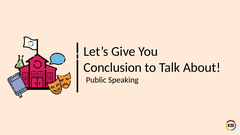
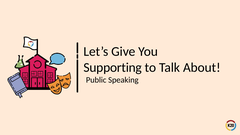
Conclusion: Conclusion -> Supporting
